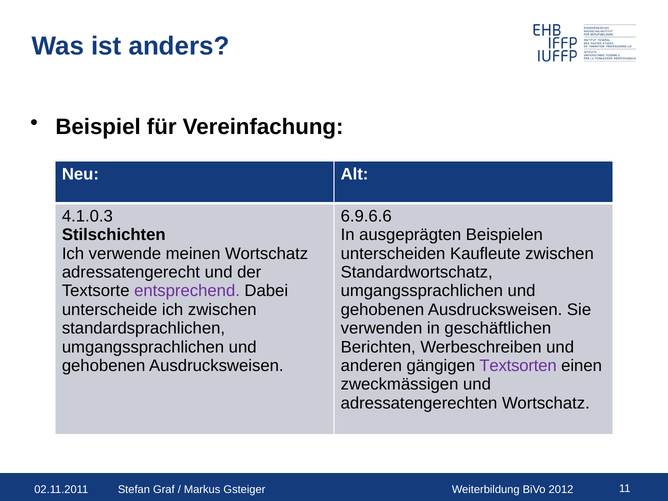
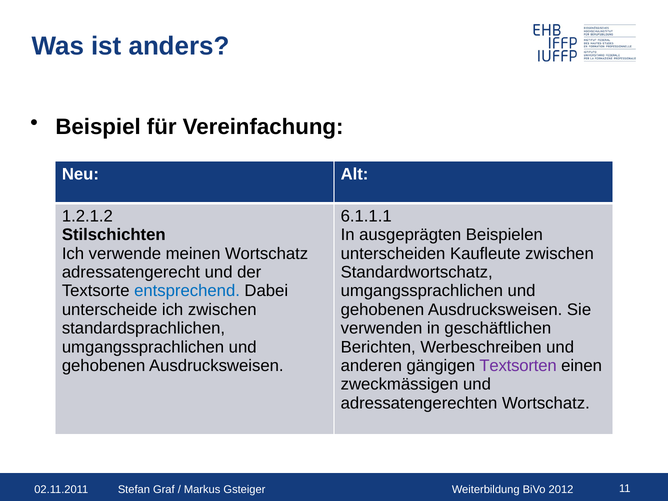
4.1.0.3: 4.1.0.3 -> 1.2.1.2
6.9.6.6: 6.9.6.6 -> 6.1.1.1
entsprechend colour: purple -> blue
